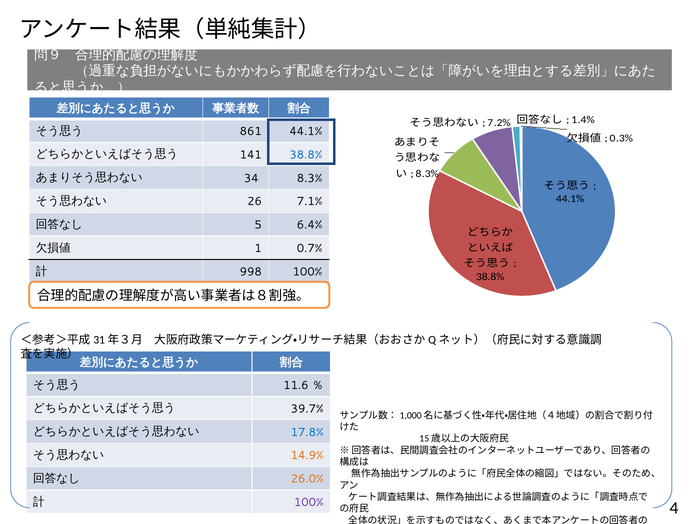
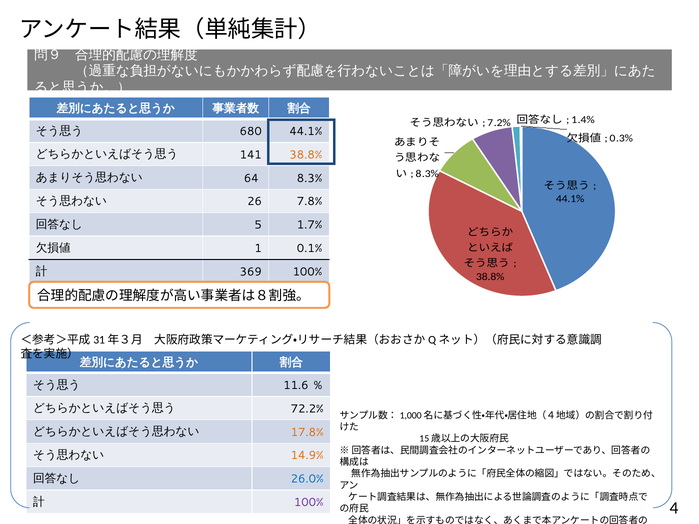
861: 861 -> 680
38.8% at (306, 155) colour: blue -> orange
34: 34 -> 64
7.1%: 7.1% -> 7.8%
6.4%: 6.4% -> 1.7%
0.7%: 0.7% -> 0.1%
998: 998 -> 369
39.7%: 39.7% -> 72.2%
17.8% colour: blue -> orange
26.0% colour: orange -> blue
